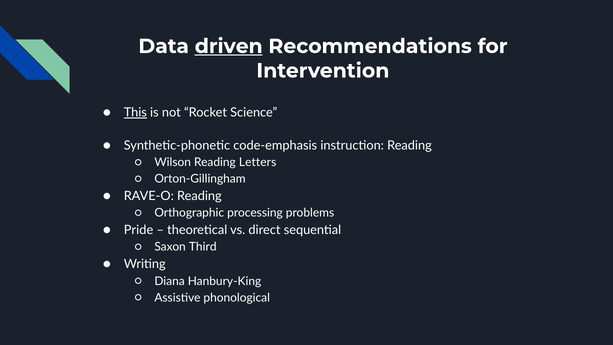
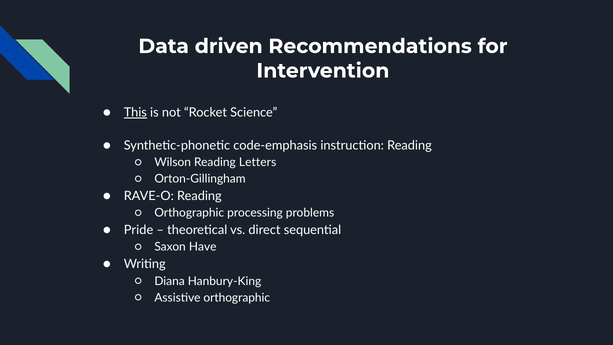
driven underline: present -> none
Third: Third -> Have
Assistive phonological: phonological -> orthographic
